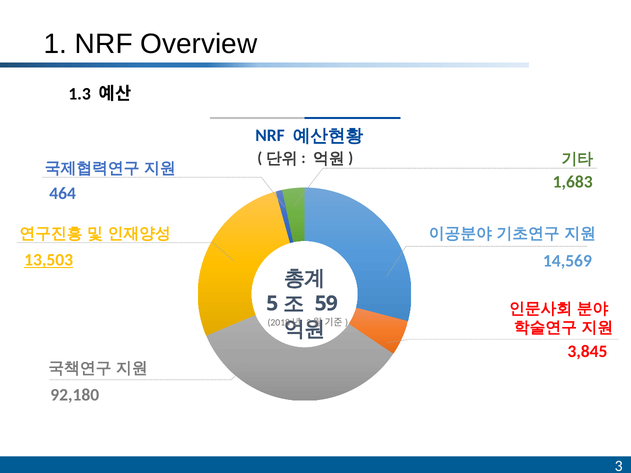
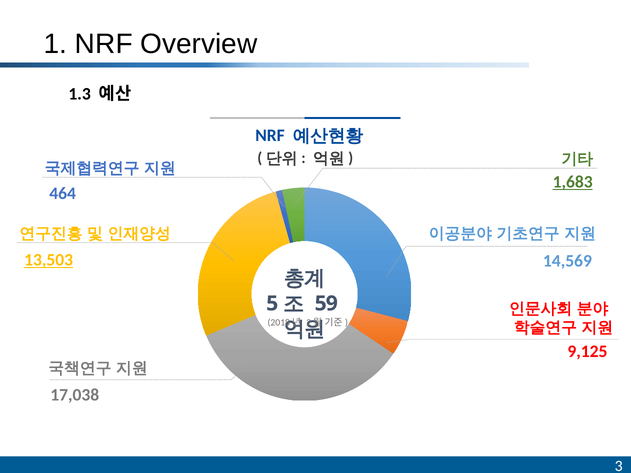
1,683 underline: none -> present
3,845: 3,845 -> 9,125
92,180: 92,180 -> 17,038
